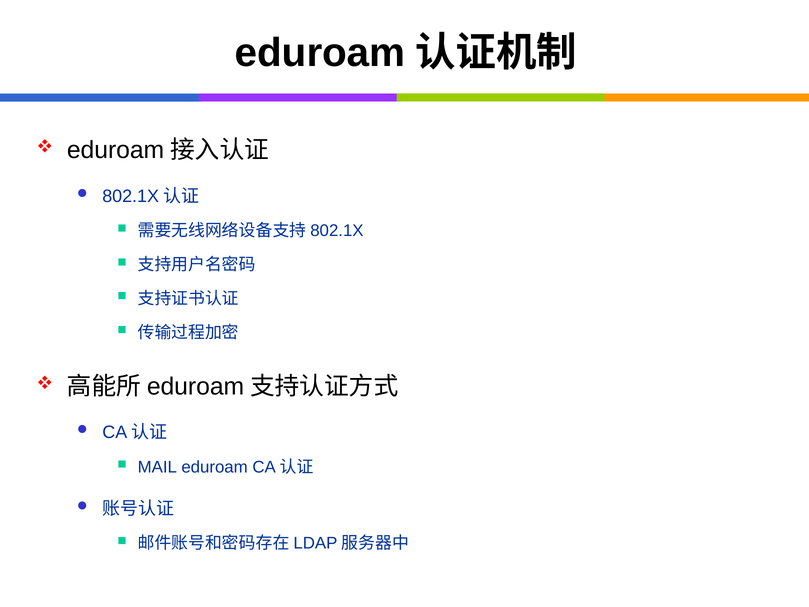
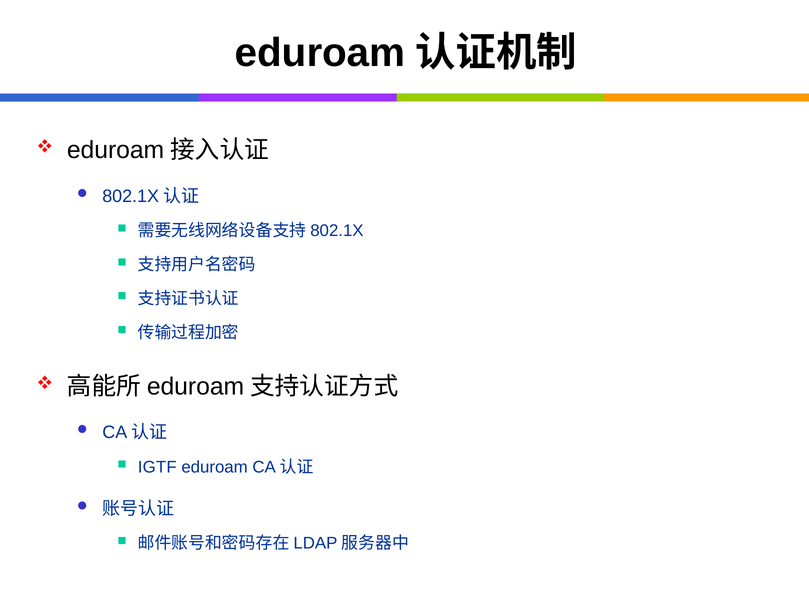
MAIL: MAIL -> IGTF
